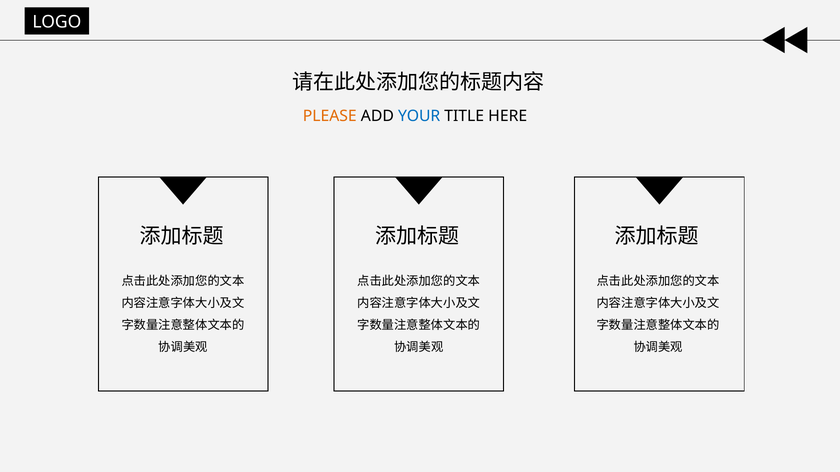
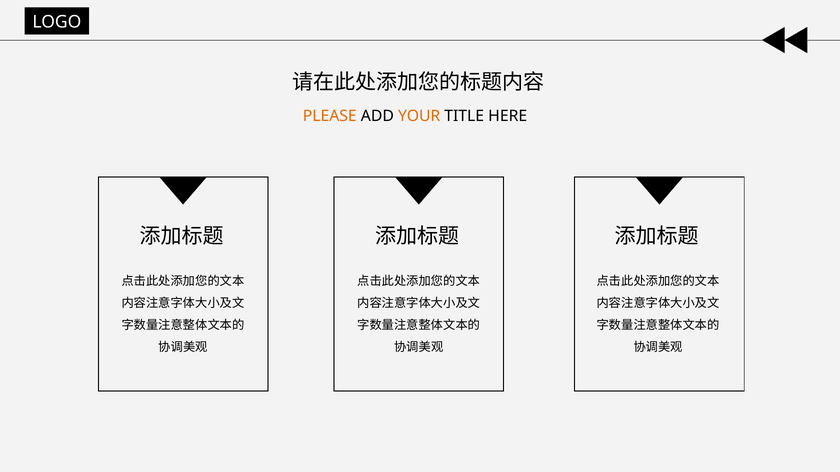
YOUR colour: blue -> orange
